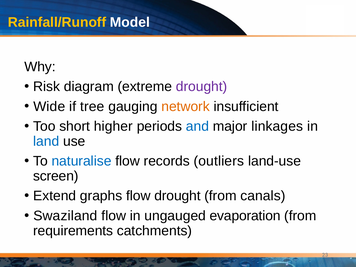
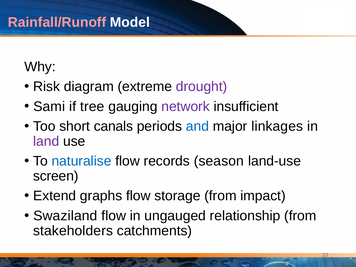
Rainfall/Runoff colour: yellow -> pink
Wide: Wide -> Sami
network colour: orange -> purple
higher: higher -> canals
land colour: blue -> purple
outliers: outliers -> season
flow drought: drought -> storage
canals: canals -> impact
evaporation: evaporation -> relationship
requirements: requirements -> stakeholders
